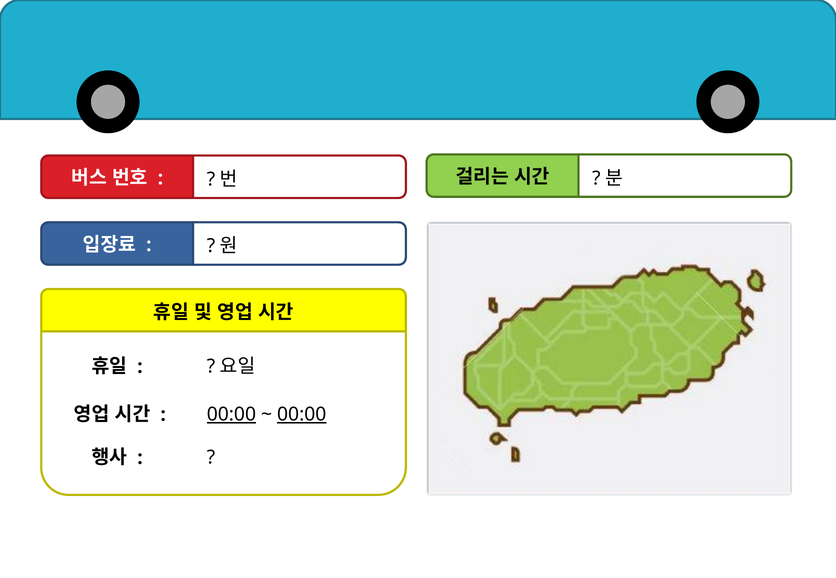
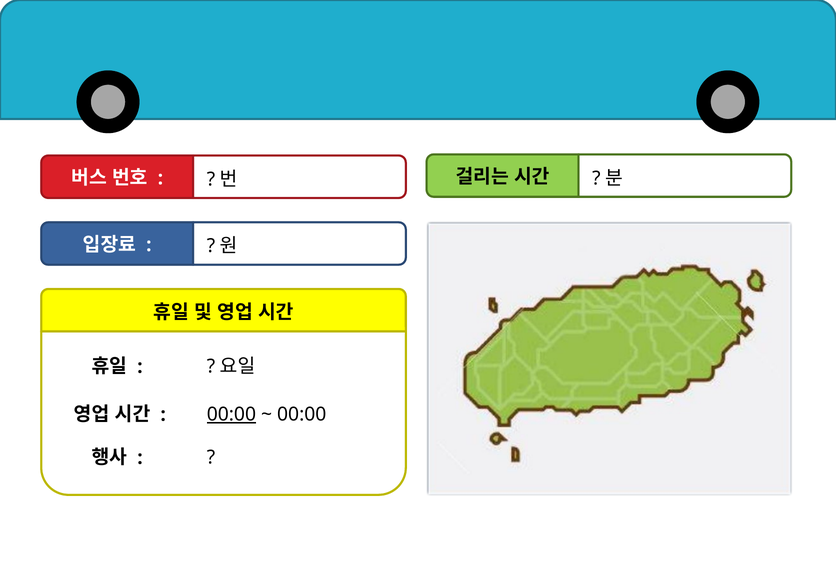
00:00 at (302, 415) underline: present -> none
